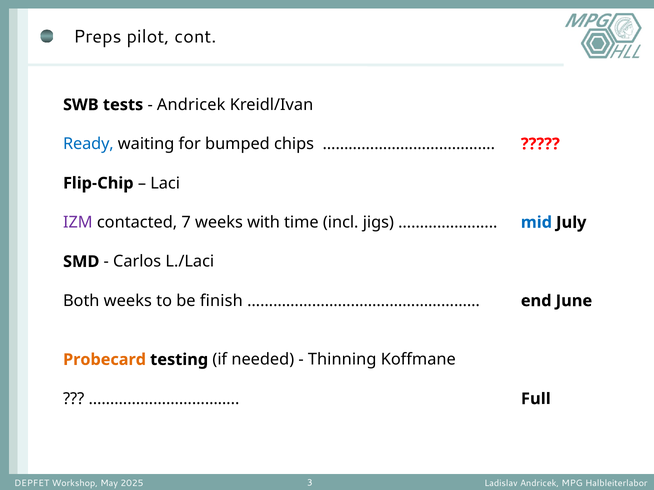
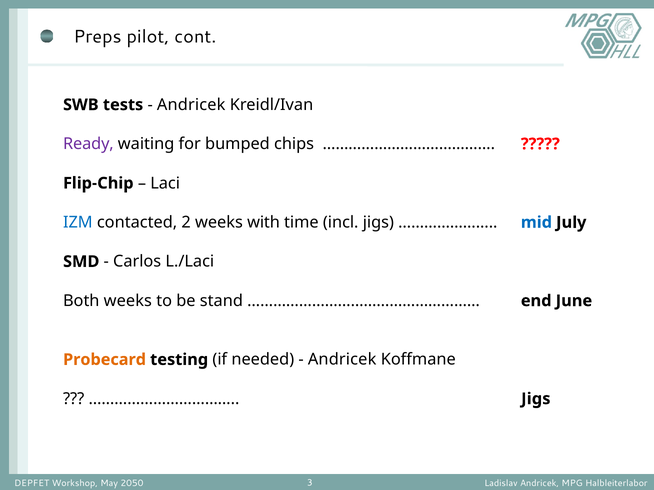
Ready colour: blue -> purple
IZM colour: purple -> blue
7: 7 -> 2
finish: finish -> stand
Thinning at (342, 360): Thinning -> Andricek
Full at (536, 399): Full -> Jigs
2025: 2025 -> 2050
